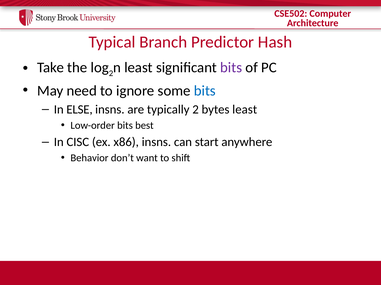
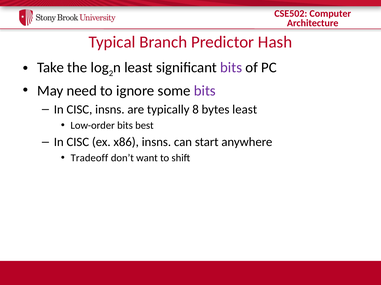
bits at (205, 91) colour: blue -> purple
ELSE at (79, 110): ELSE -> CISC
typically 2: 2 -> 8
Behavior: Behavior -> Tradeoff
